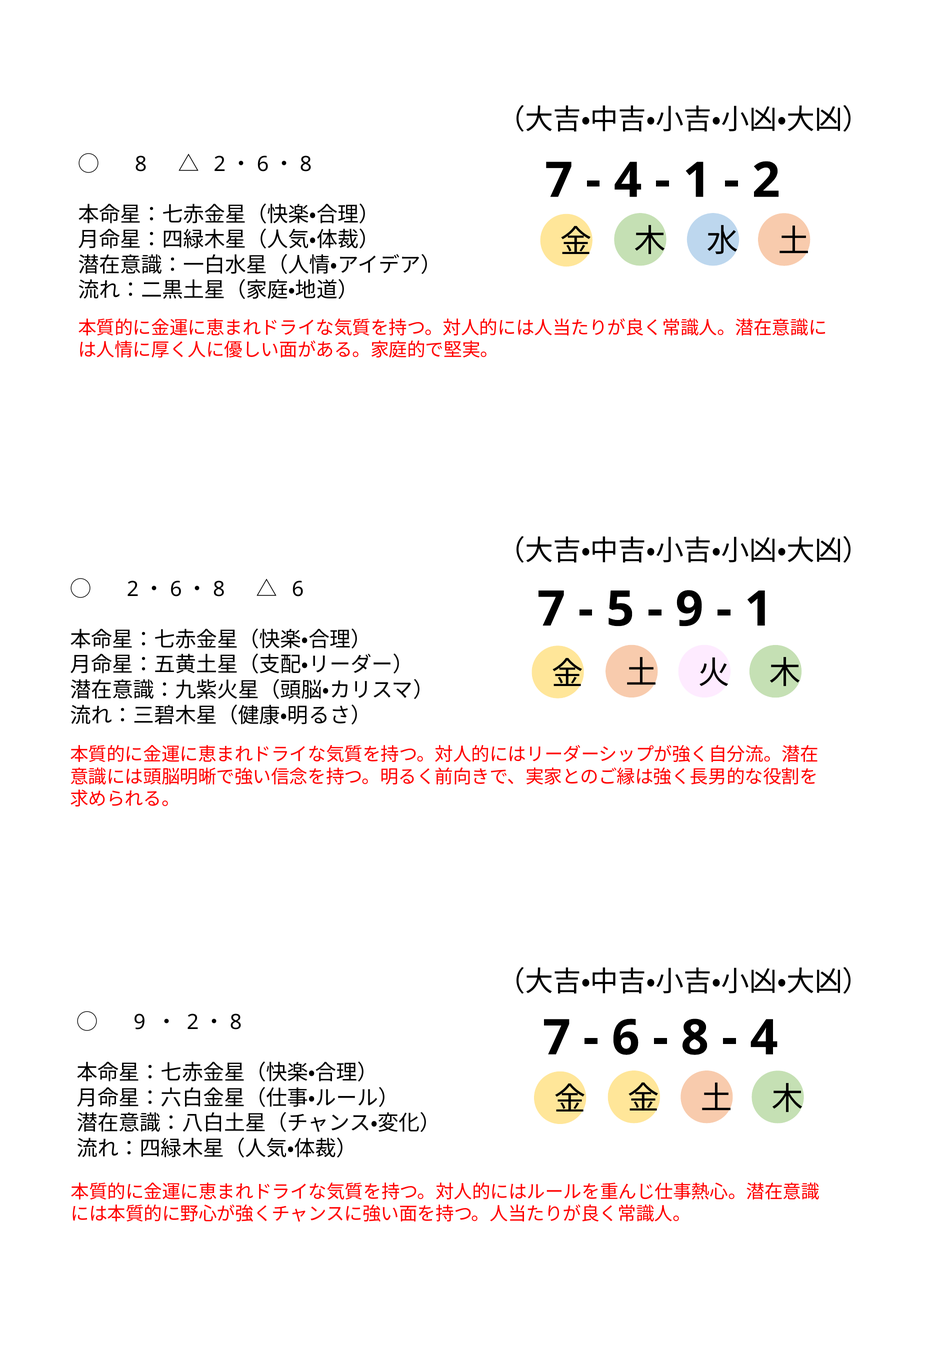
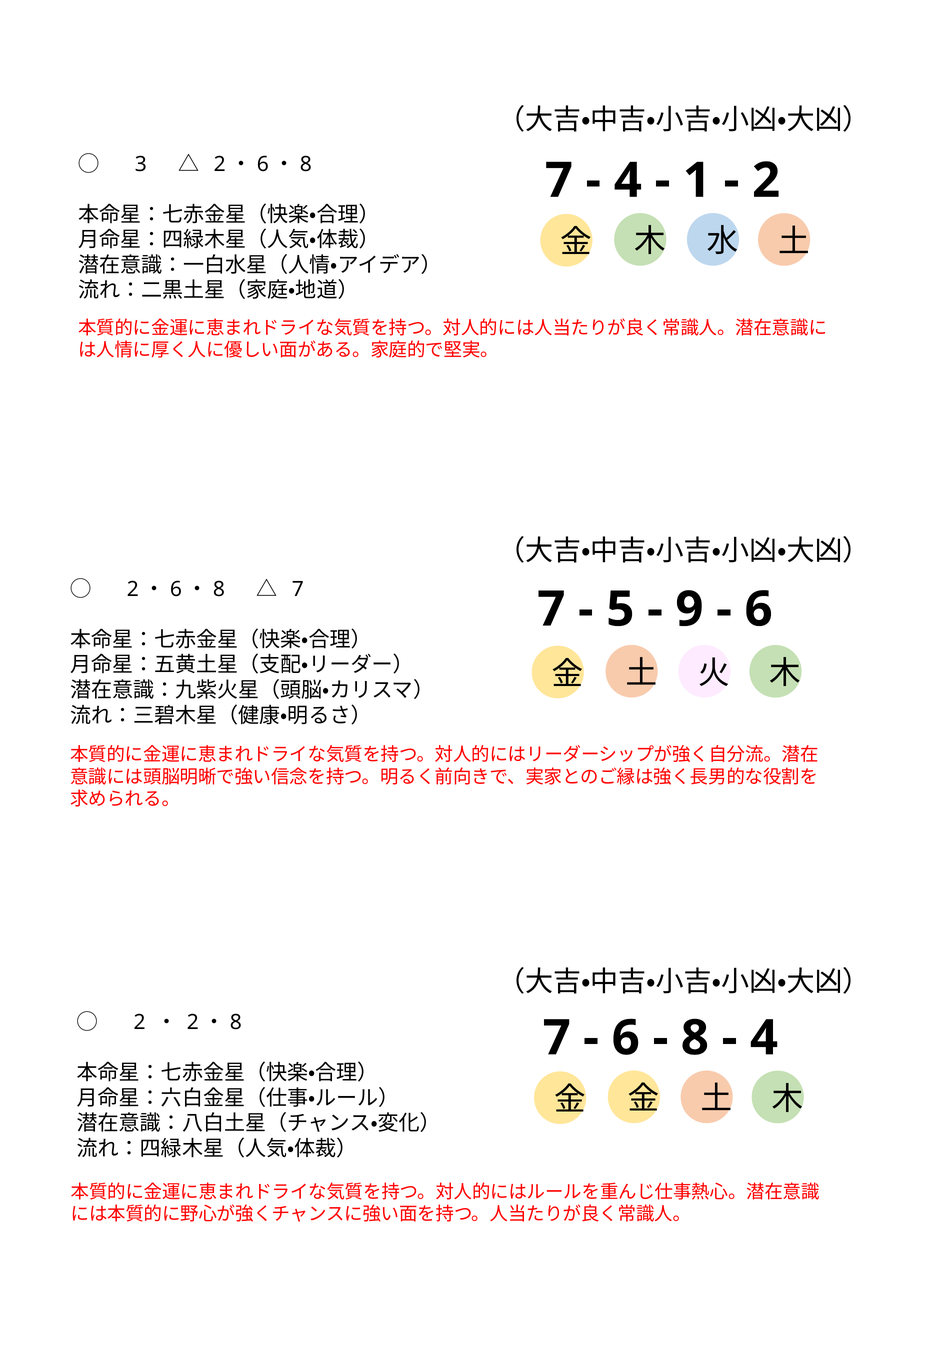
8 at (141, 164): 8 -> 3
6 at (298, 589): 6 -> 7
1 at (759, 609): 1 -> 6
9 at (140, 1022): 9 -> 2
